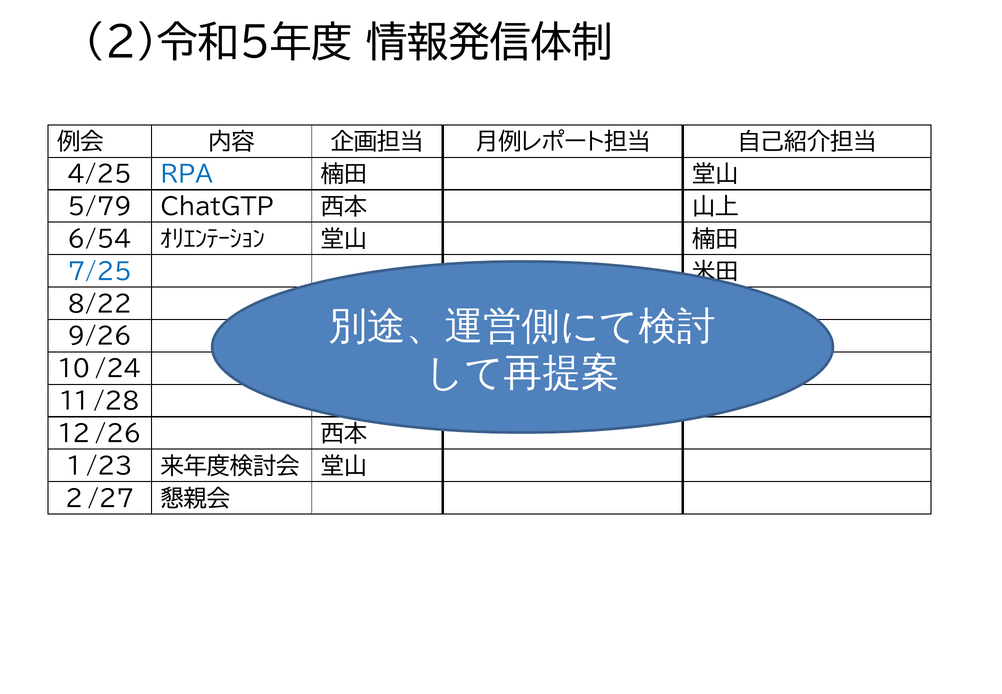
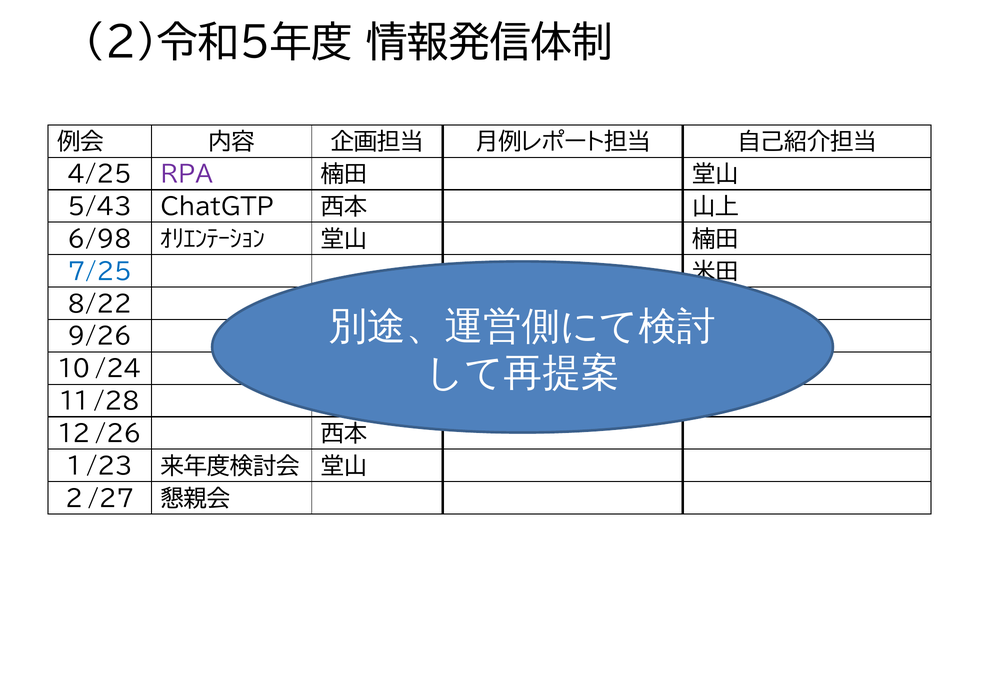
RPA colour: blue -> purple
5/79: 5/79 -> 5/43
6/54: 6/54 -> 6/98
